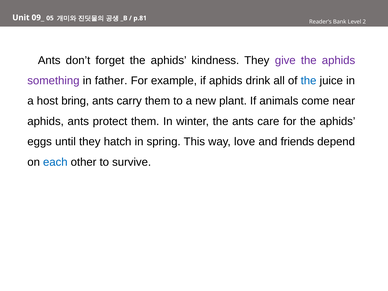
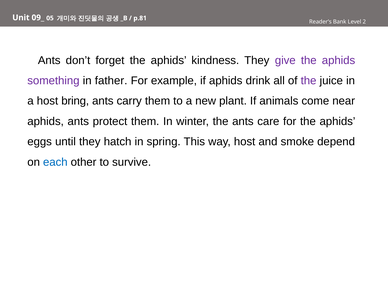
the at (309, 81) colour: blue -> purple
way love: love -> host
friends: friends -> smoke
